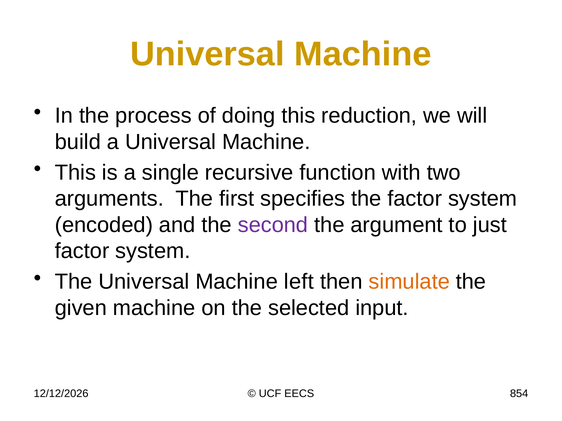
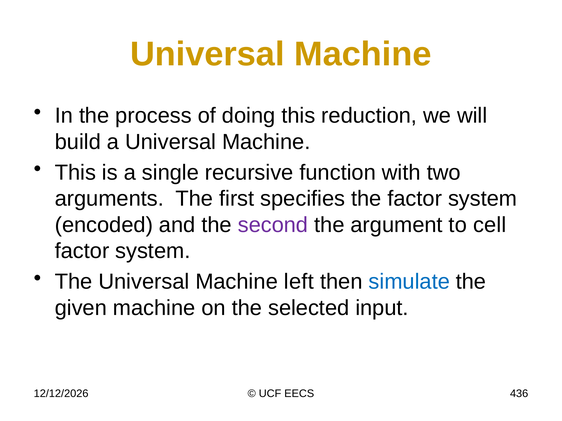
just: just -> cell
simulate colour: orange -> blue
854: 854 -> 436
